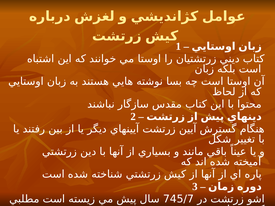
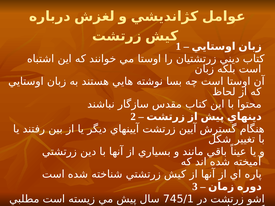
745/7: 745/7 -> 745/1
